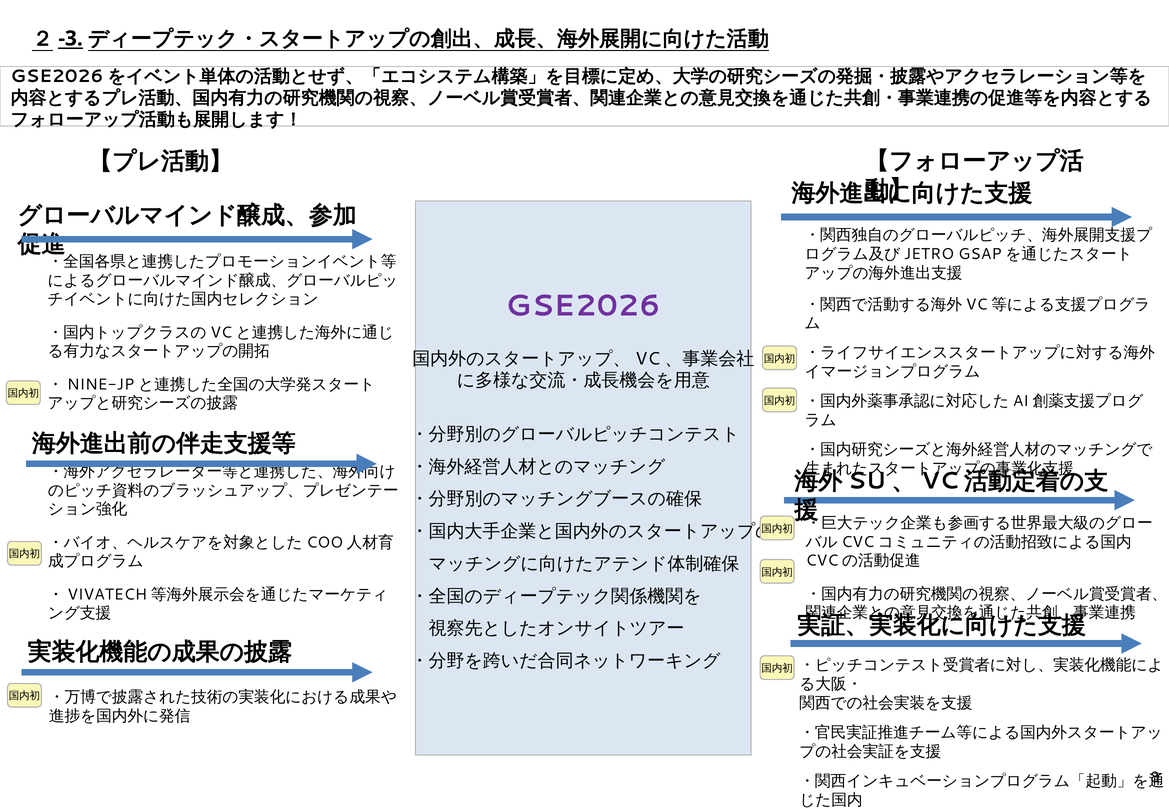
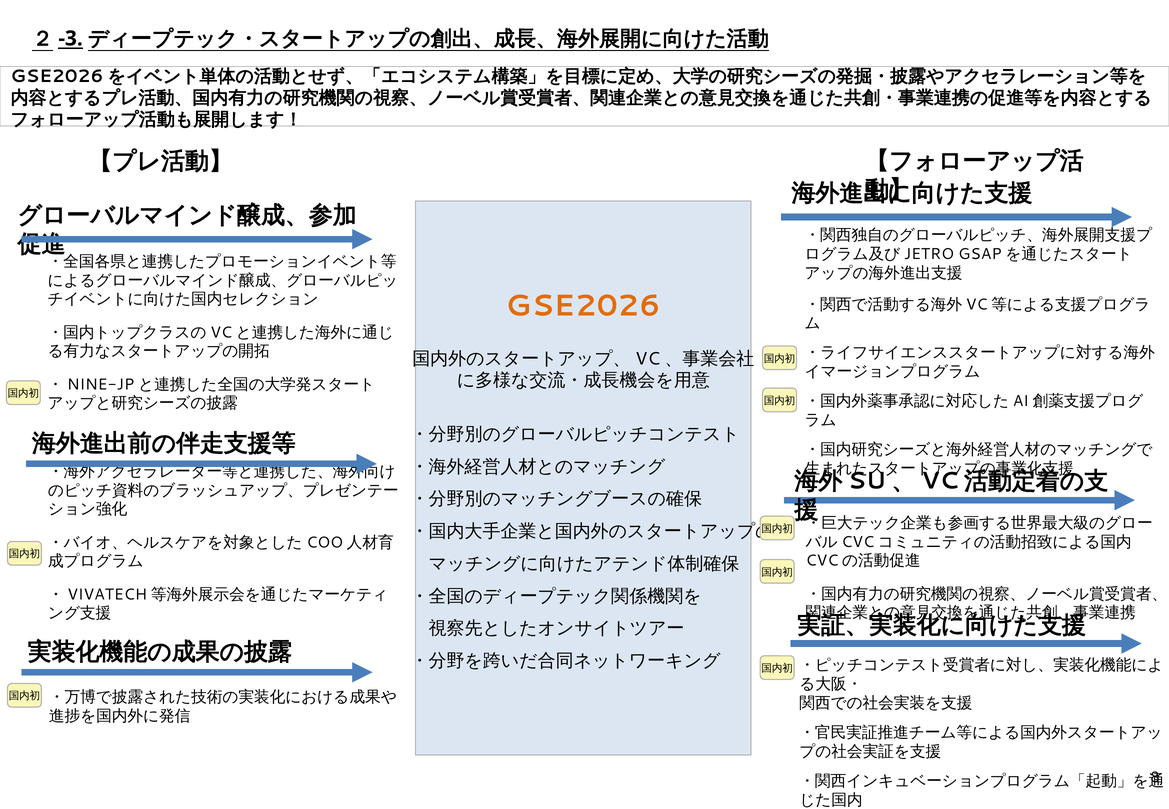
GSE2026 colour: purple -> orange
